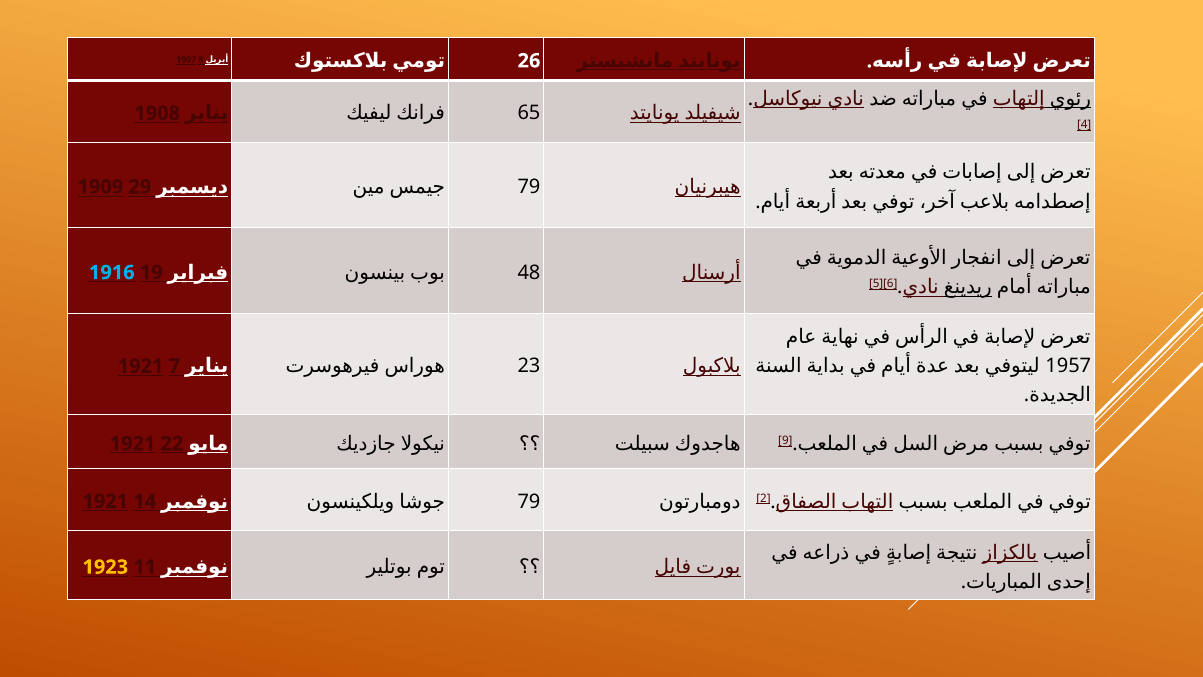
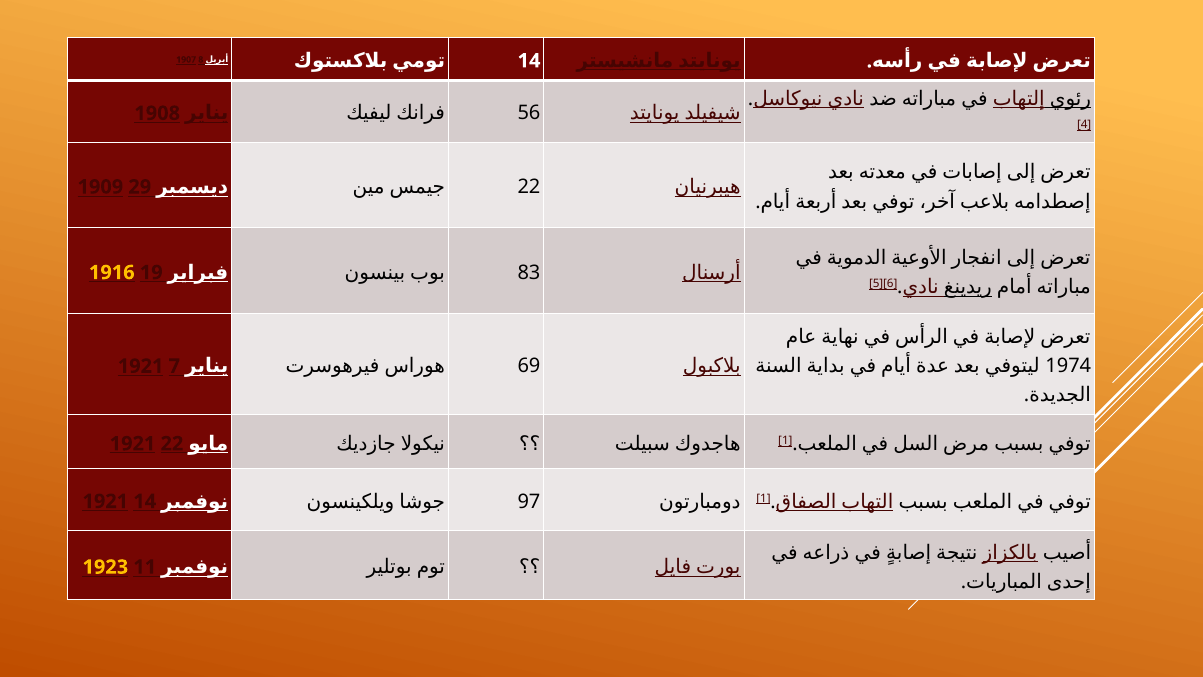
26 at (529, 61): 26 -> 14
65: 65 -> 56
79 at (529, 187): 79 -> 22
1916 colour: light blue -> yellow
48: 48 -> 83
1957: 1957 -> 1974
23: 23 -> 69
9 at (785, 440): 9 -> 1
2 at (764, 498): 2 -> 1
79 at (529, 501): 79 -> 97
